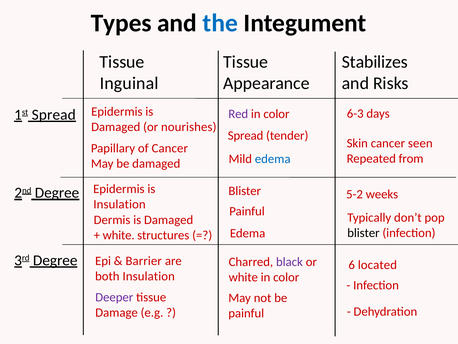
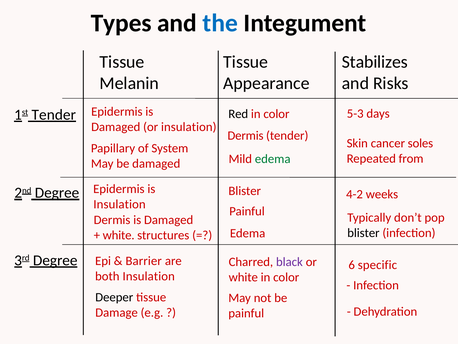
Inguinal: Inguinal -> Melanin
6-3: 6-3 -> 5-3
1st Spread: Spread -> Tender
Red colour: purple -> black
or nourishes: nourishes -> insulation
Spread at (246, 135): Spread -> Dermis
seen: seen -> soles
of Cancer: Cancer -> System
edema at (273, 159) colour: blue -> green
5-2: 5-2 -> 4-2
located: located -> specific
Deeper colour: purple -> black
